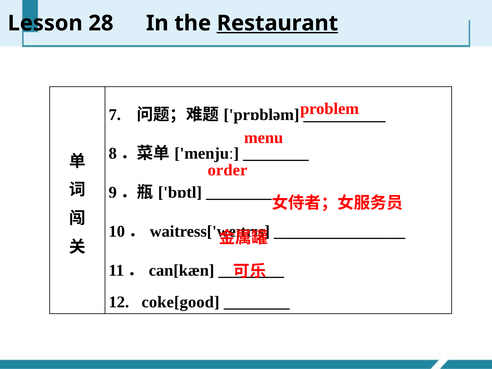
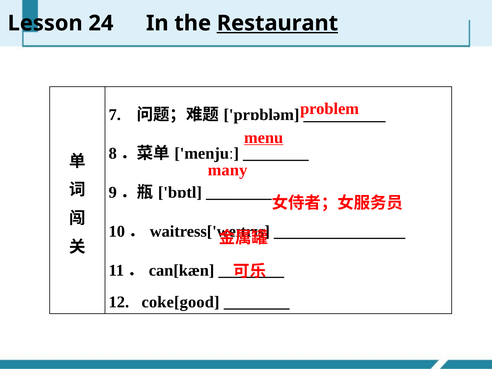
28: 28 -> 24
menu underline: none -> present
order: order -> many
